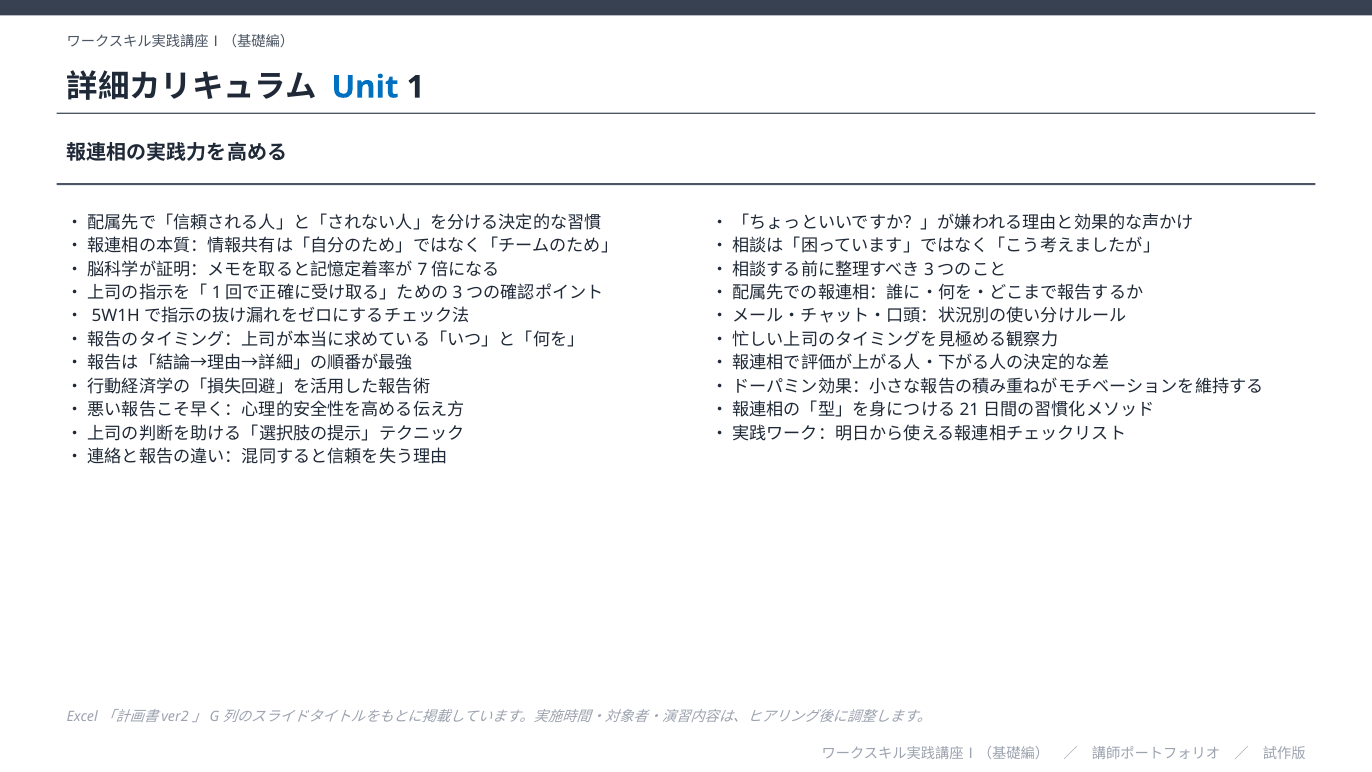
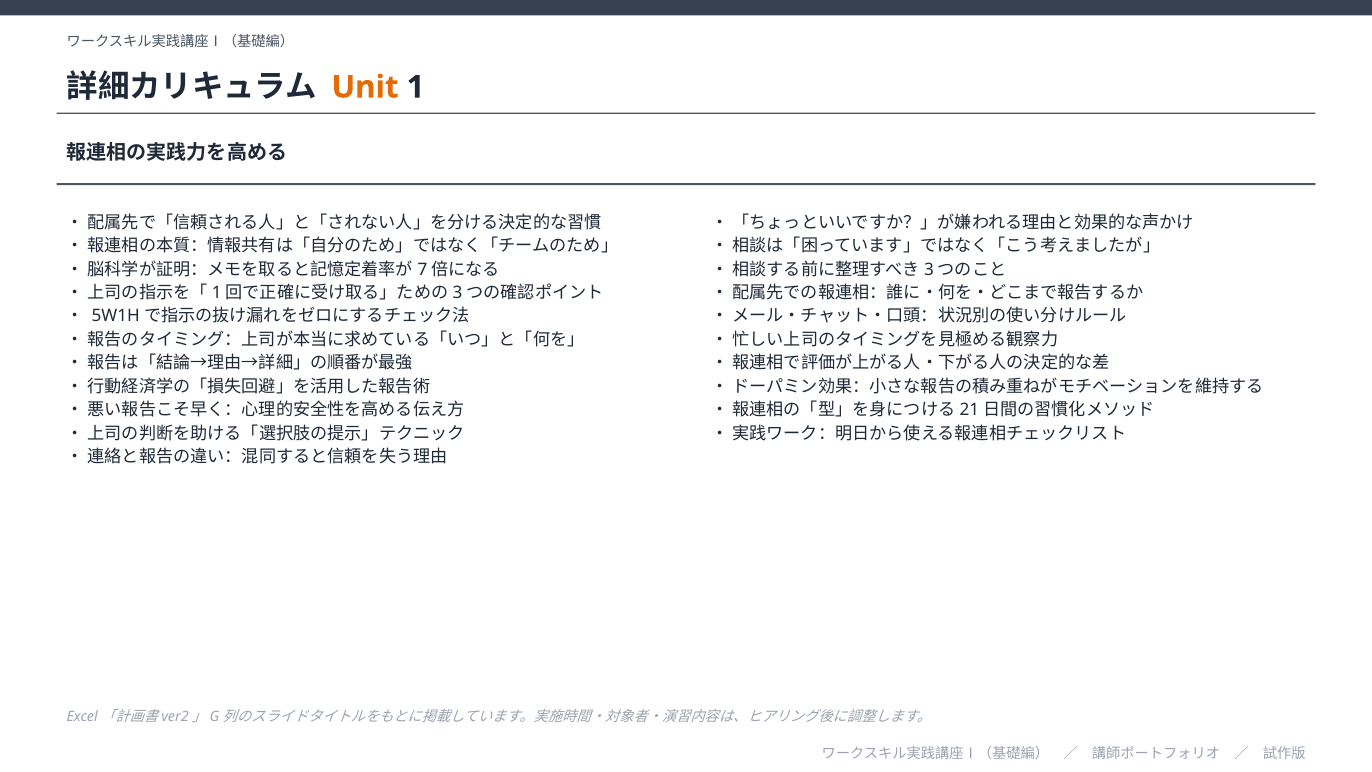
Unit colour: blue -> orange
